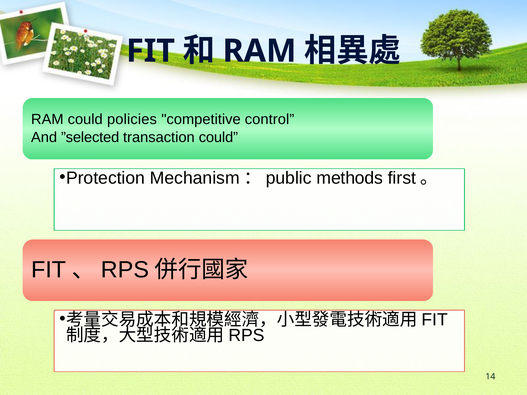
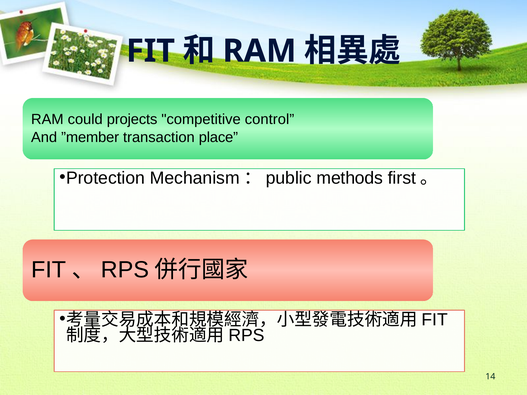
policies: policies -> projects
”selected: ”selected -> ”member
transaction could: could -> place
